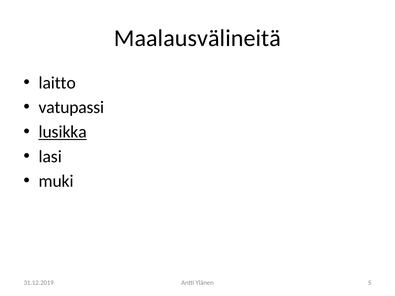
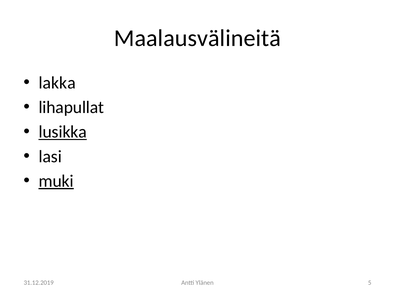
laitto: laitto -> lakka
vatupassi: vatupassi -> lihapullat
muki underline: none -> present
